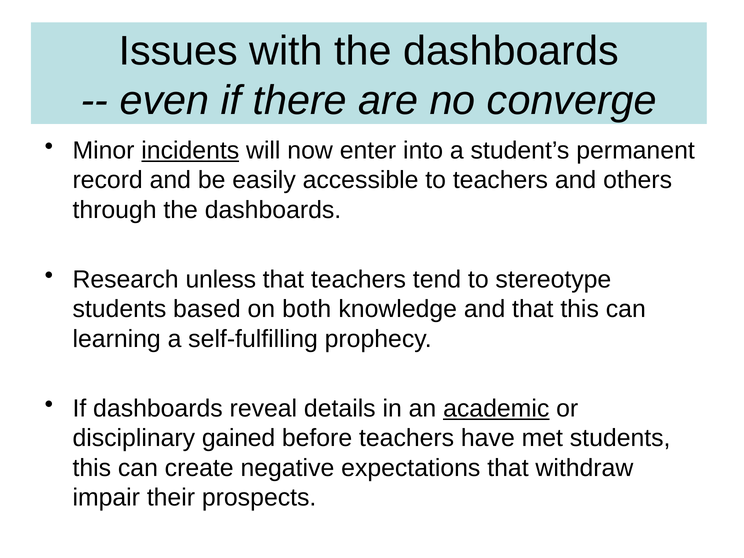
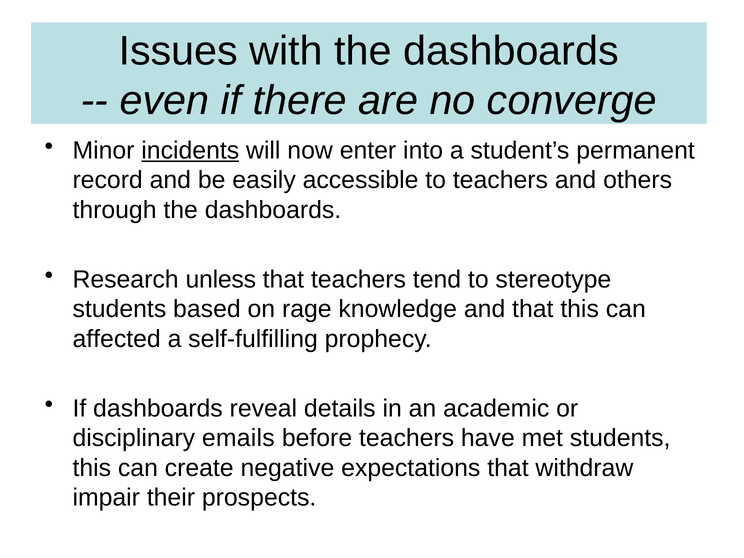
both: both -> rage
learning: learning -> affected
academic underline: present -> none
gained: gained -> emails
